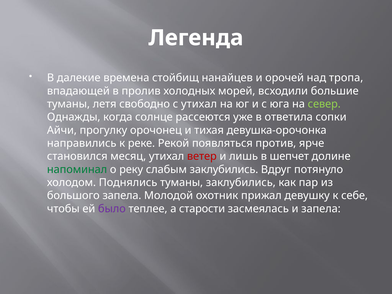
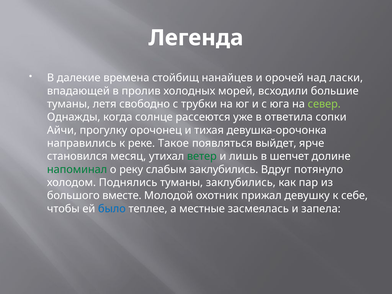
тропа: тропа -> ласки
с утихал: утихал -> трубки
Рекой: Рекой -> Такое
против: против -> выйдет
ветер colour: red -> green
большого запела: запела -> вместе
было colour: purple -> blue
старости: старости -> местные
